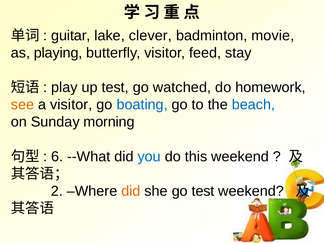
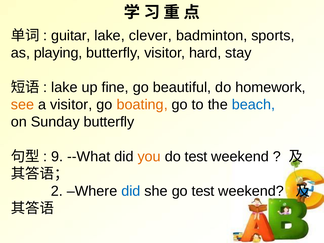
movie: movie -> sports
feed: feed -> hard
play at (64, 87): play -> lake
up test: test -> fine
watched: watched -> beautiful
boating colour: blue -> orange
Sunday morning: morning -> butterfly
6: 6 -> 9
you colour: blue -> orange
do this: this -> test
did at (131, 191) colour: orange -> blue
